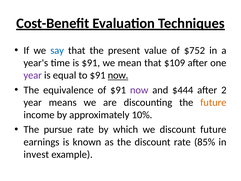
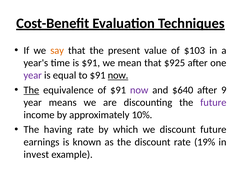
say colour: blue -> orange
$752: $752 -> $103
$109: $109 -> $925
The at (31, 90) underline: none -> present
$444: $444 -> $640
2: 2 -> 9
future at (213, 102) colour: orange -> purple
pursue: pursue -> having
85%: 85% -> 19%
